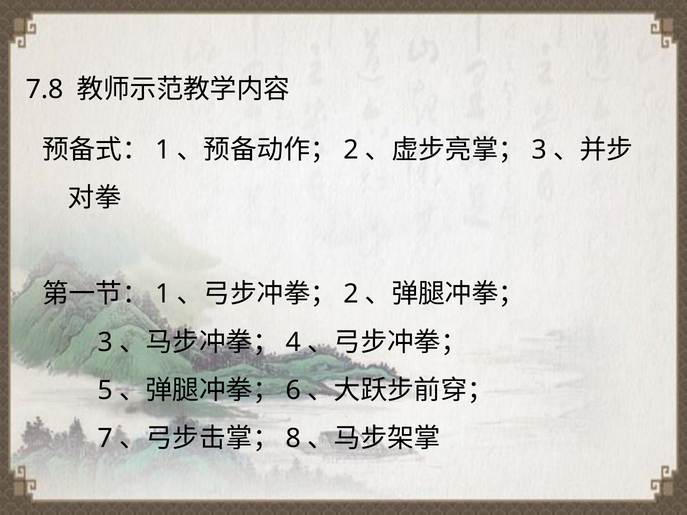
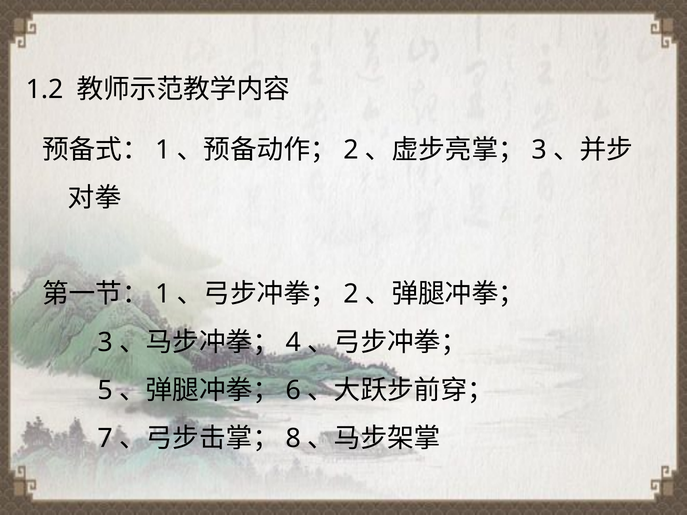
7.8: 7.8 -> 1.2
